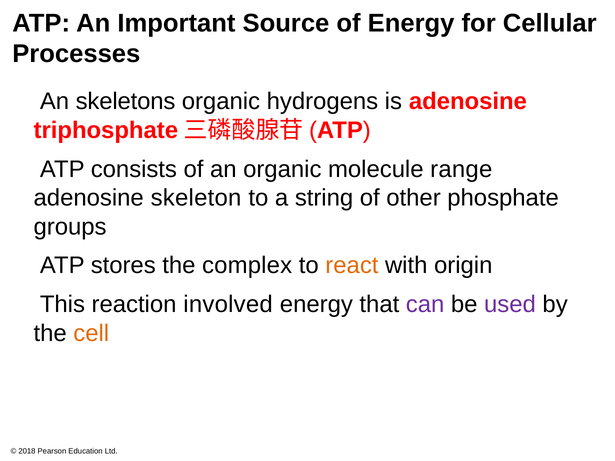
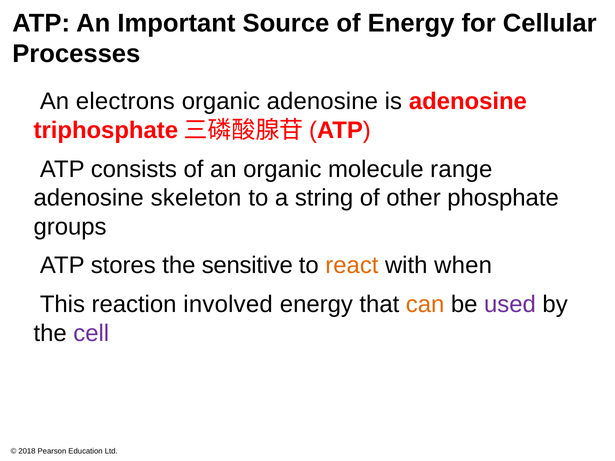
skeletons: skeletons -> electrons
organic hydrogens: hydrogens -> adenosine
complex: complex -> sensitive
origin: origin -> when
can colour: purple -> orange
cell colour: orange -> purple
